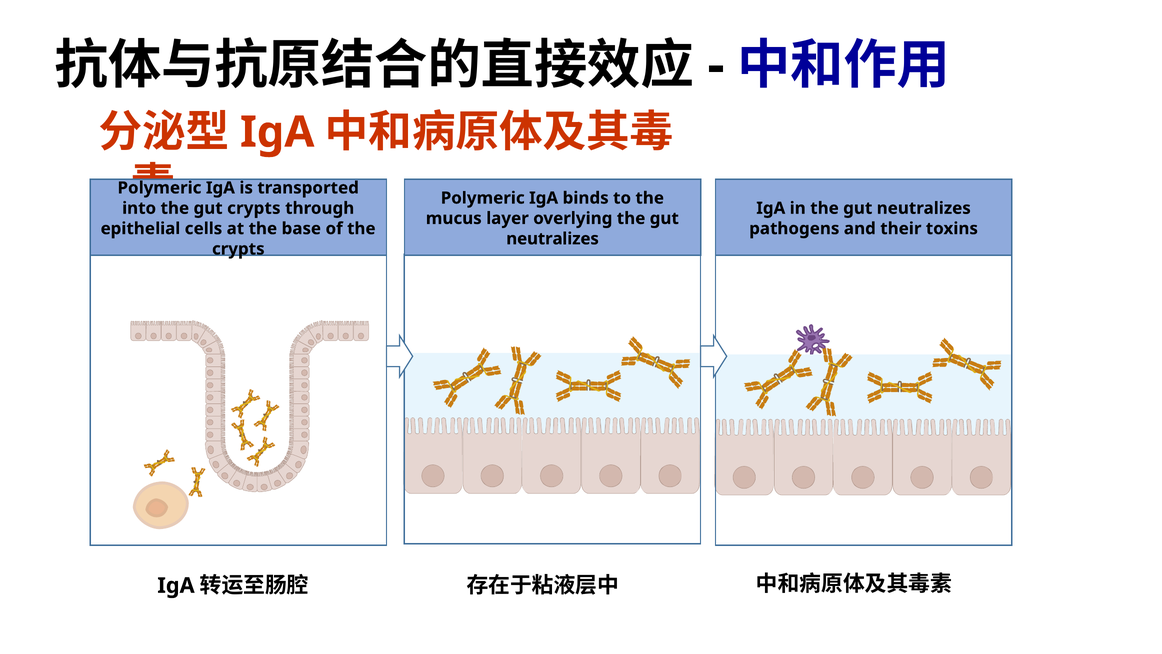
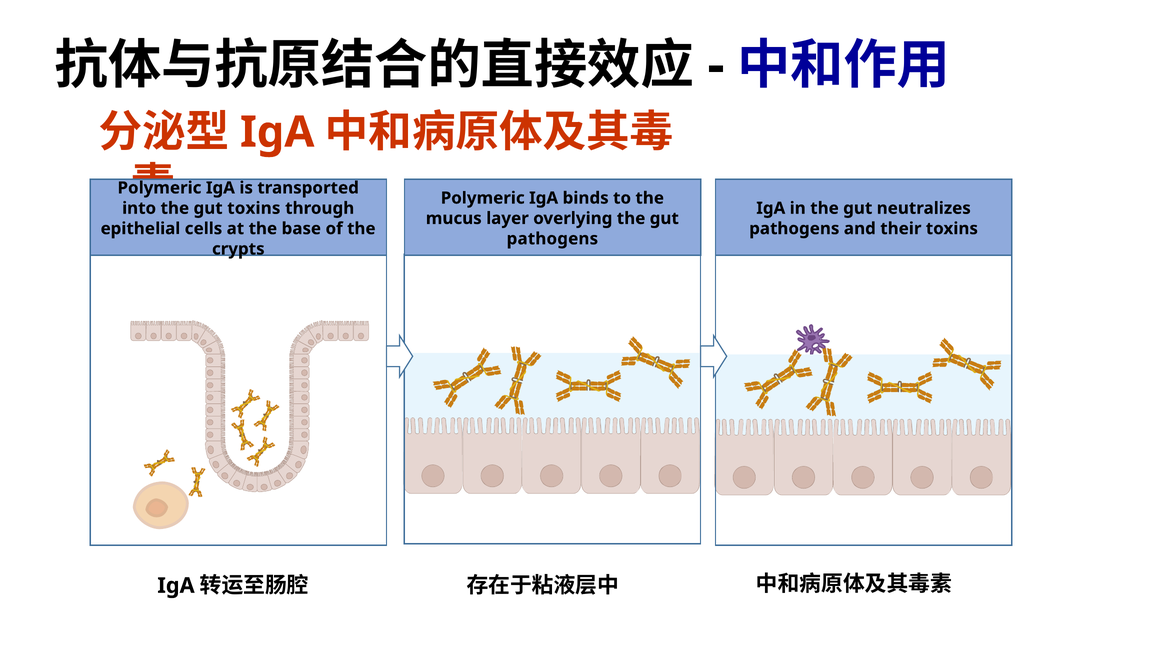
gut crypts: crypts -> toxins
neutralizes at (553, 239): neutralizes -> pathogens
